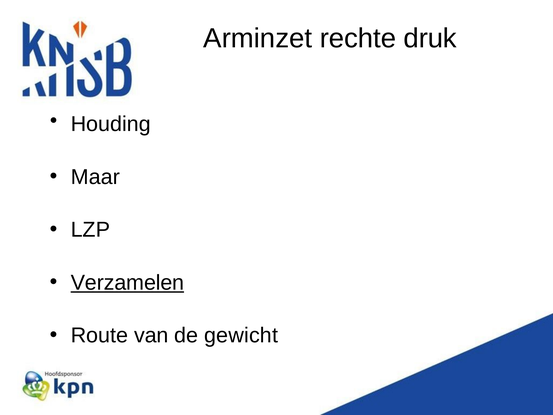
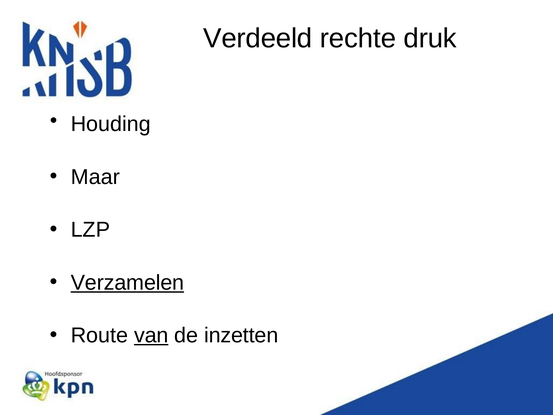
Arminzet: Arminzet -> Verdeeld
van underline: none -> present
gewicht: gewicht -> inzetten
